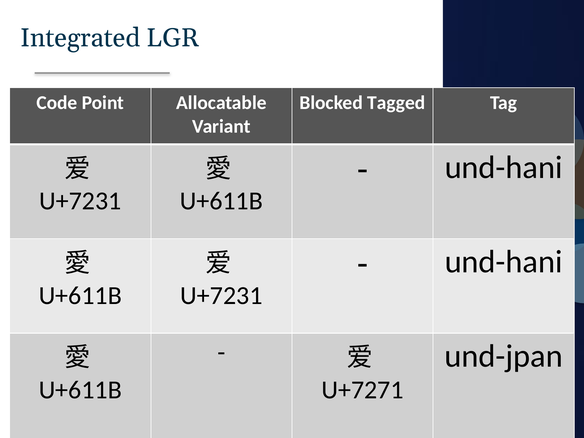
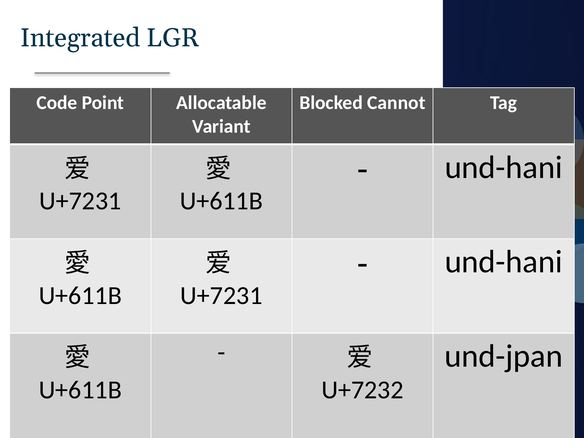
Tagged: Tagged -> Cannot
U+7271: U+7271 -> U+7232
